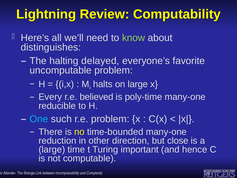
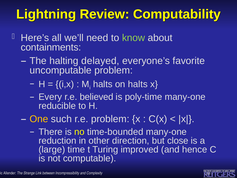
distinguishes: distinguishes -> containments
on large: large -> halts
One colour: light blue -> yellow
important: important -> improved
